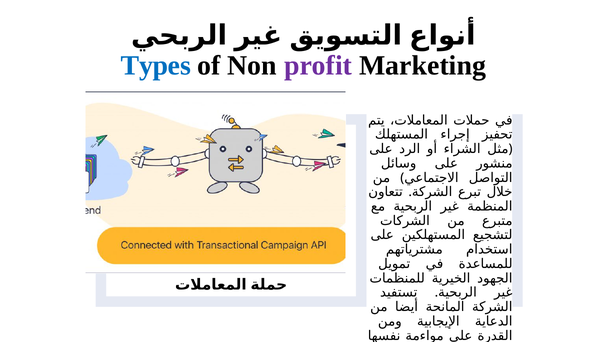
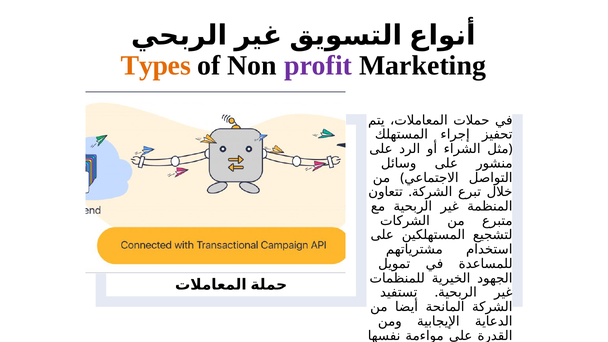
Types colour: blue -> orange
